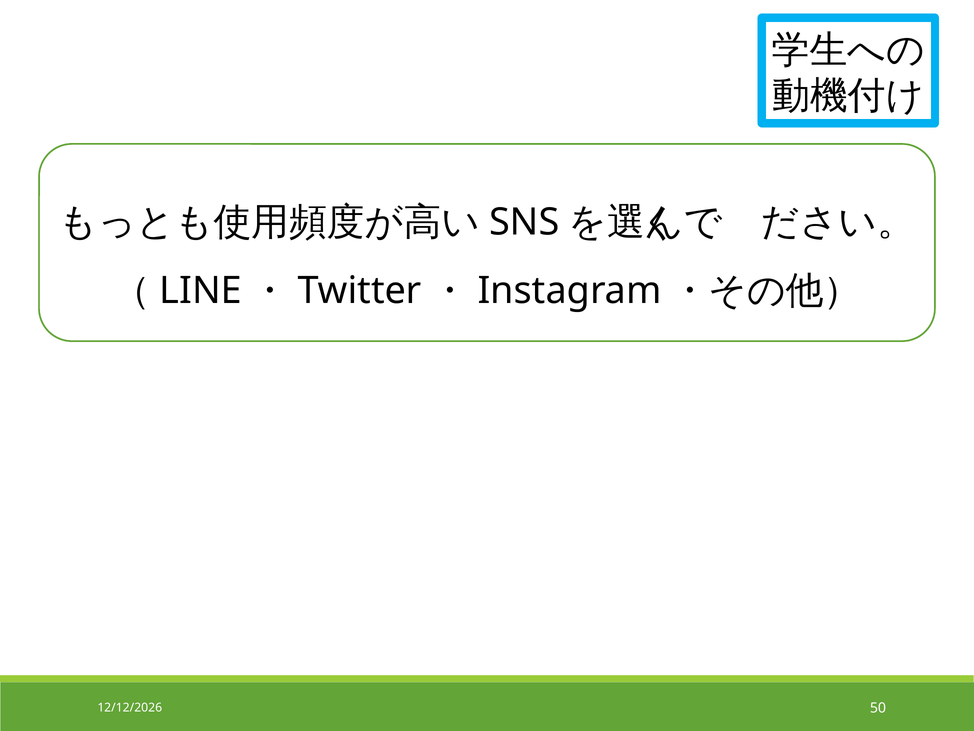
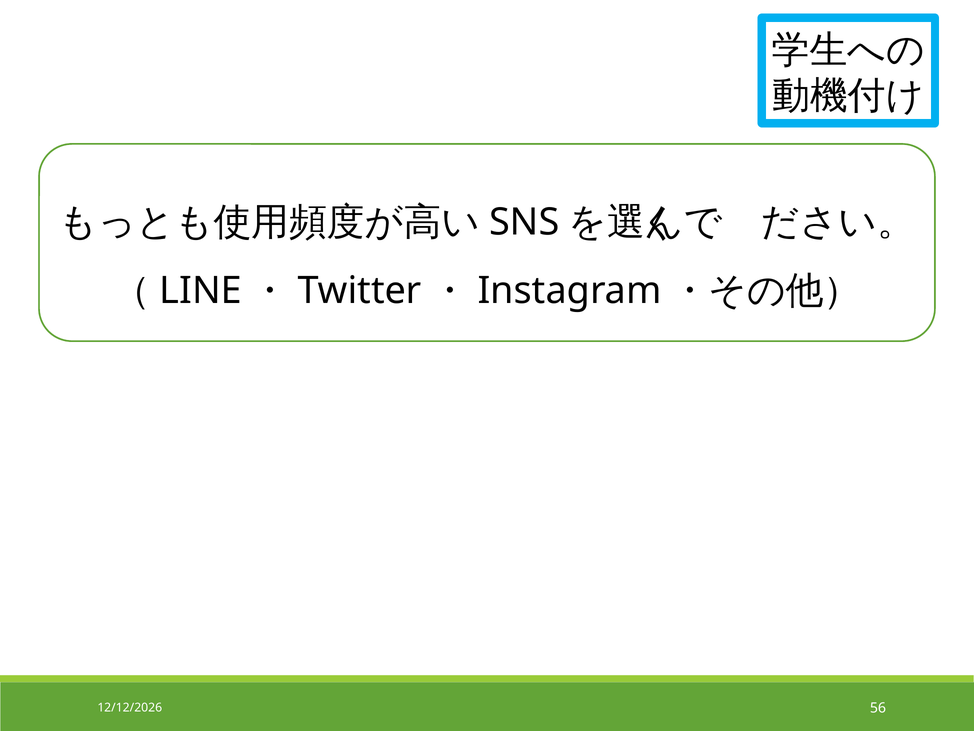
50: 50 -> 56
